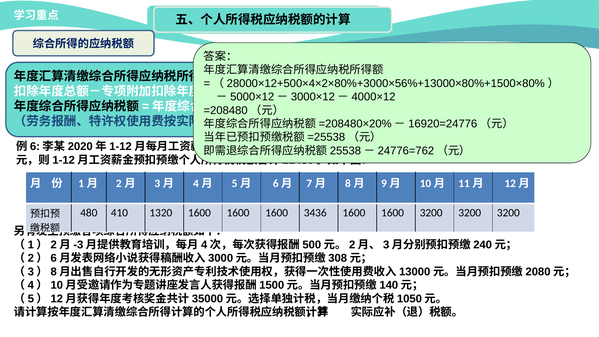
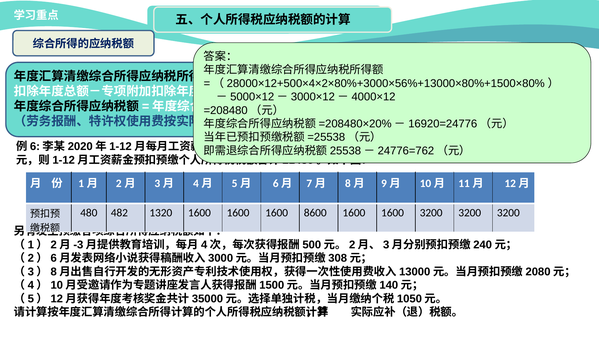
410: 410 -> 482
3436: 3436 -> 8600
